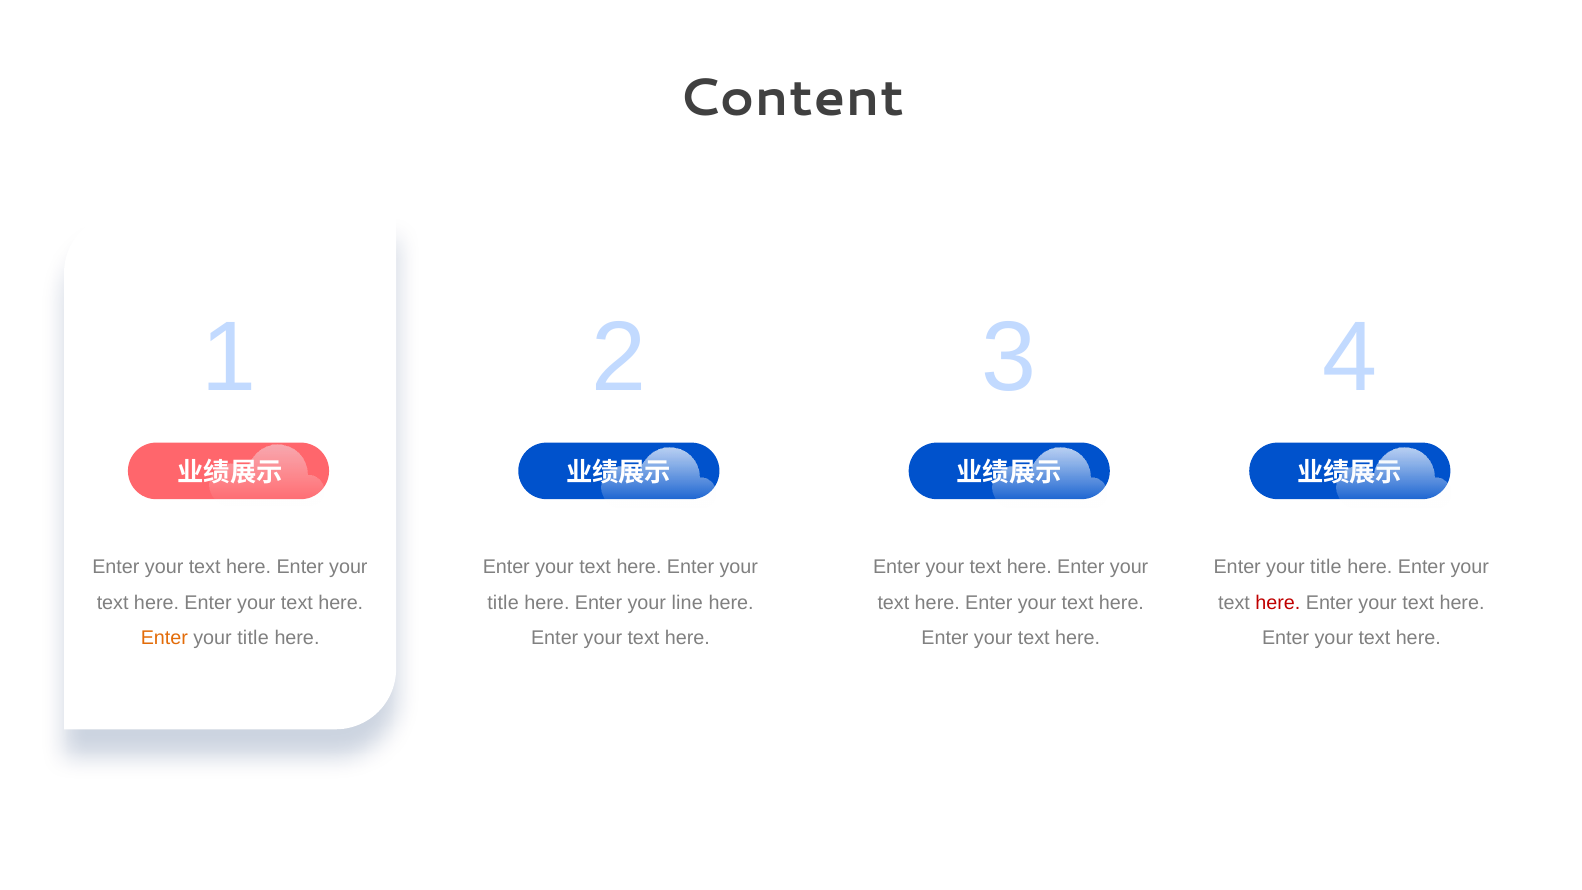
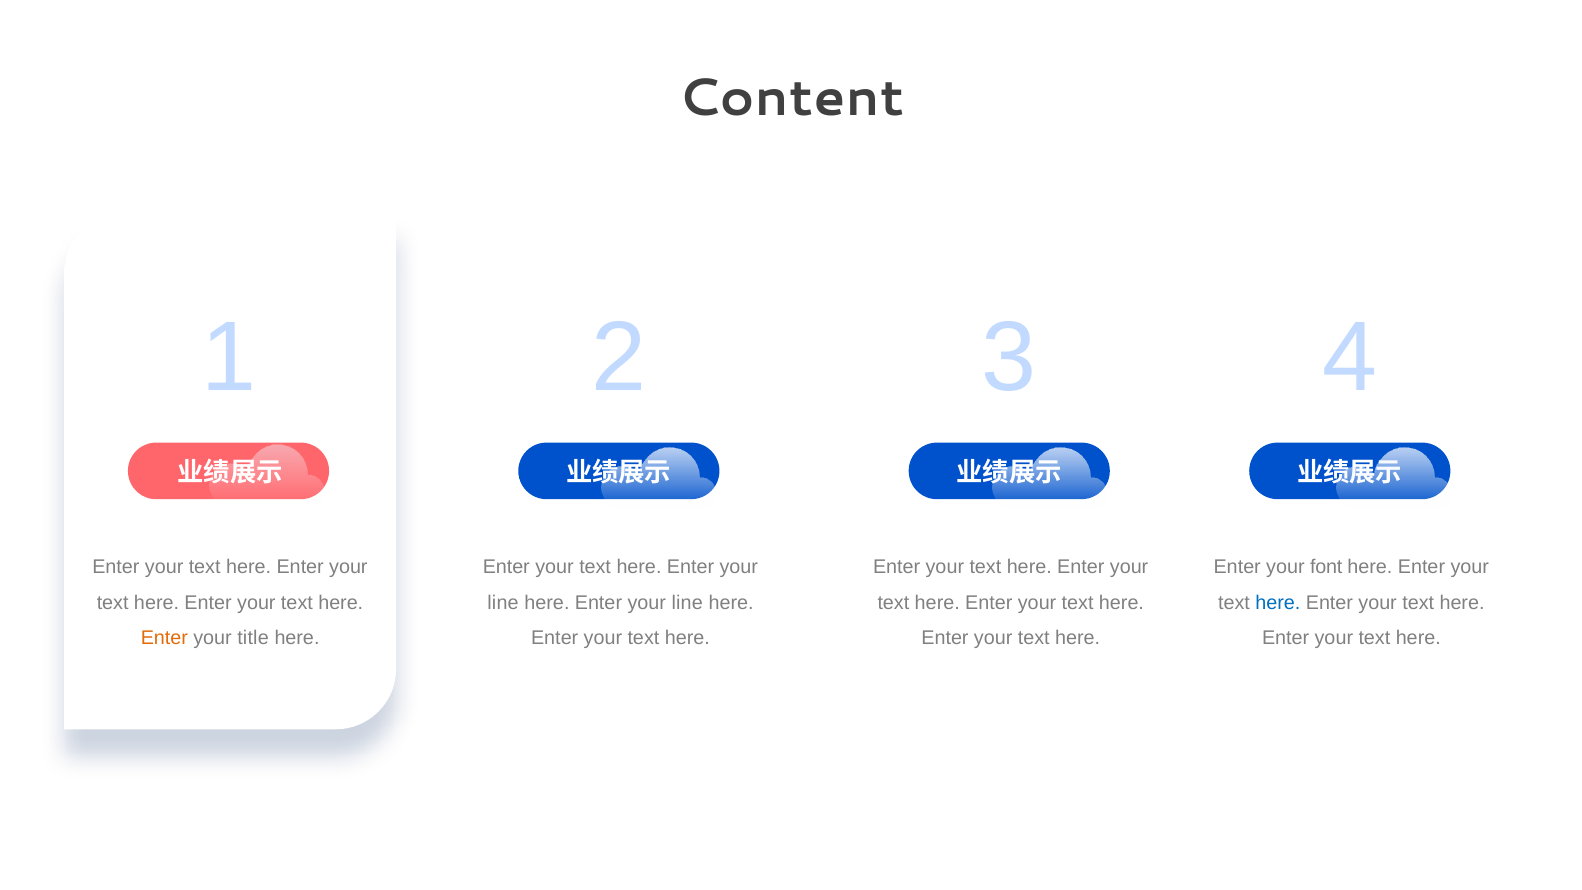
title at (1326, 567): title -> font
title at (503, 603): title -> line
here at (1278, 603) colour: red -> blue
